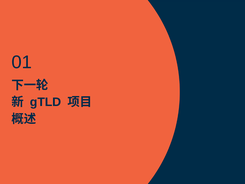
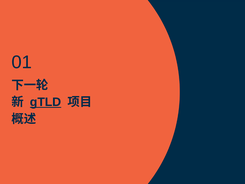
gTLD underline: none -> present
